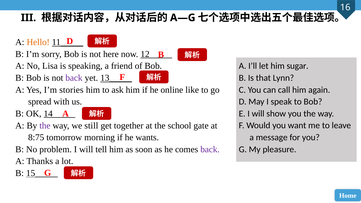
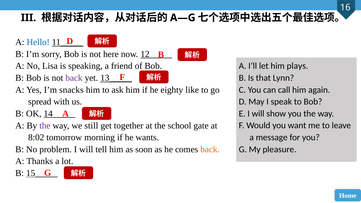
Hello colour: orange -> blue
sugar: sugar -> plays
stories: stories -> snacks
online: online -> eighty
8:75: 8:75 -> 8:02
back at (210, 149) colour: purple -> orange
